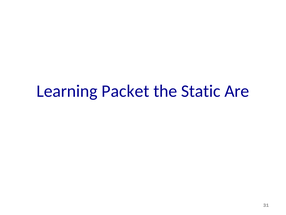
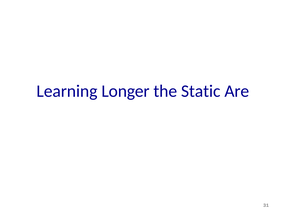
Packet: Packet -> Longer
